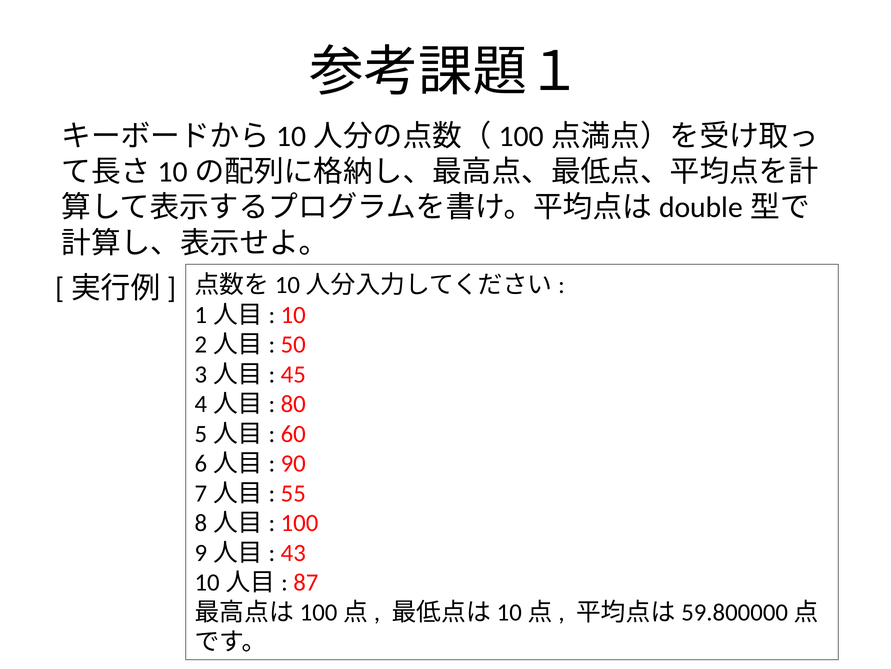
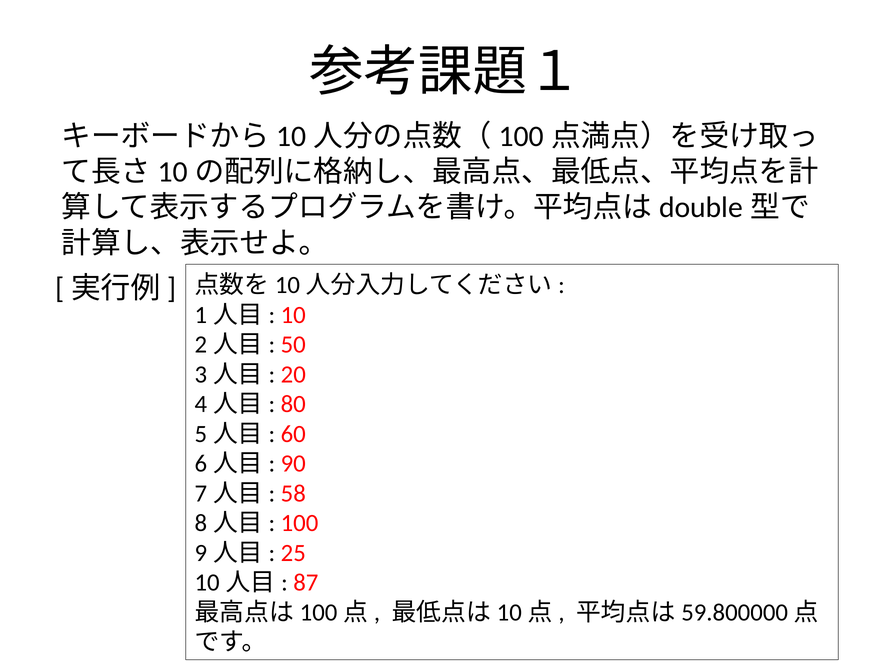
45: 45 -> 20
55: 55 -> 58
43: 43 -> 25
